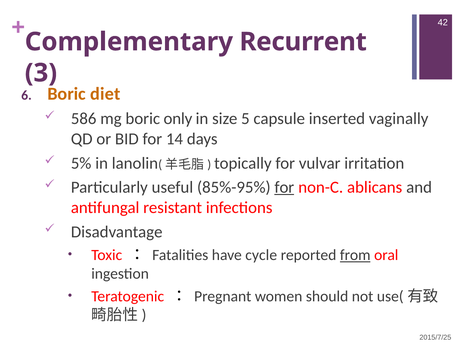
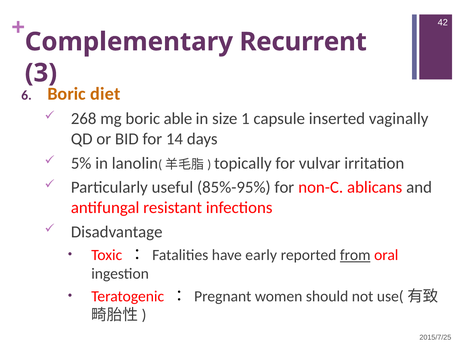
586: 586 -> 268
only: only -> able
5: 5 -> 1
for at (284, 187) underline: present -> none
cycle: cycle -> early
